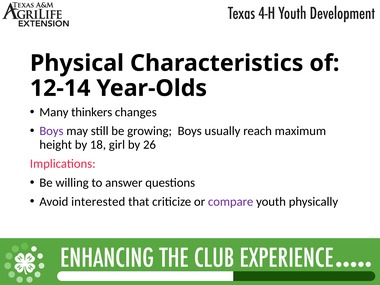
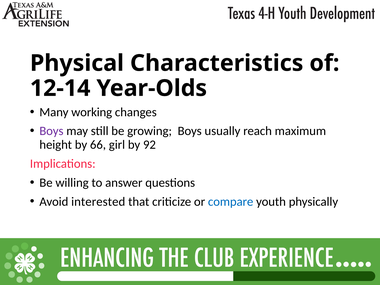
thinkers: thinkers -> working
18: 18 -> 66
26: 26 -> 92
compare colour: purple -> blue
